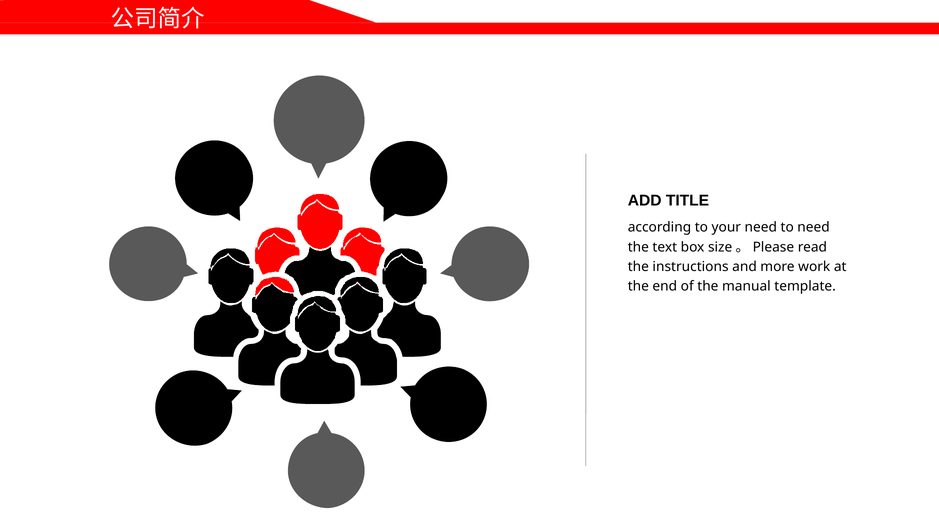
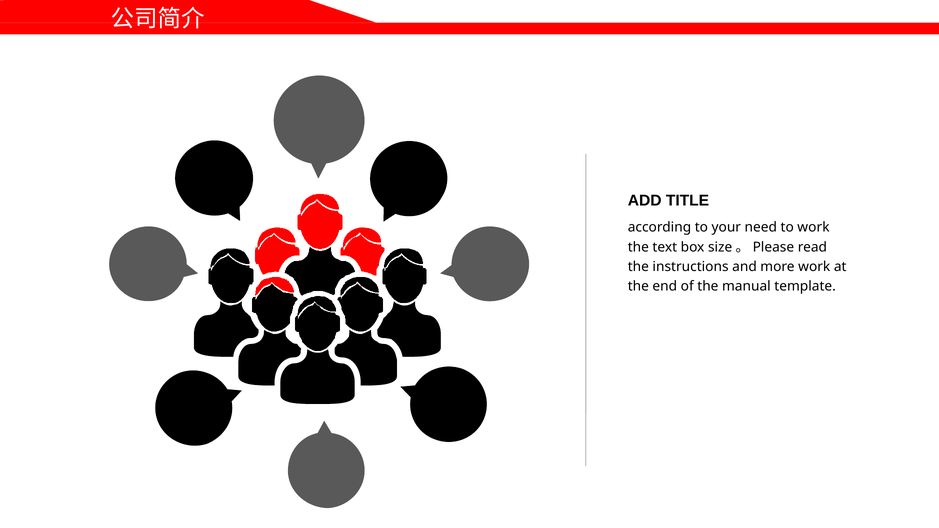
to need: need -> work
